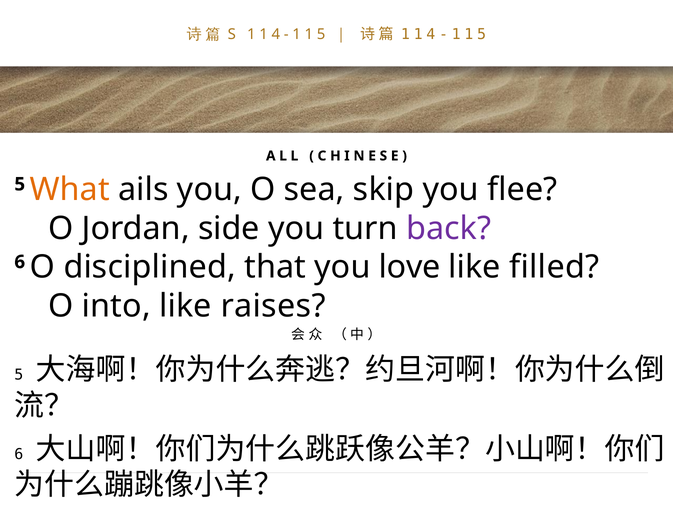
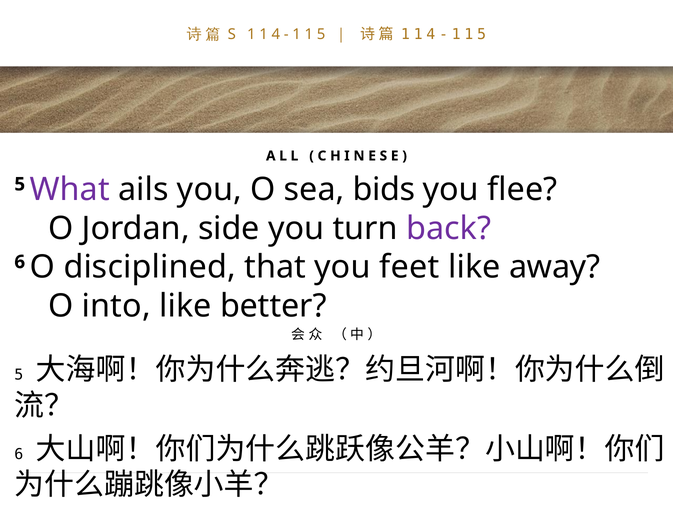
What colour: orange -> purple
skip: skip -> bids
love: love -> feet
filled: filled -> away
raises: raises -> better
